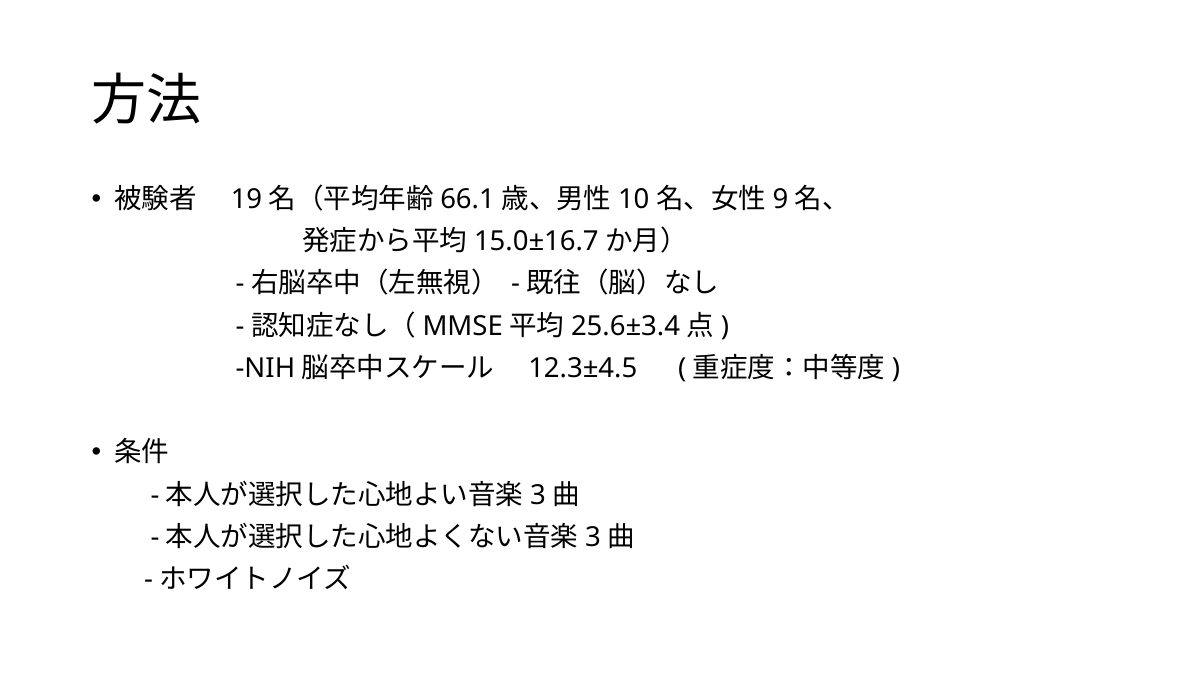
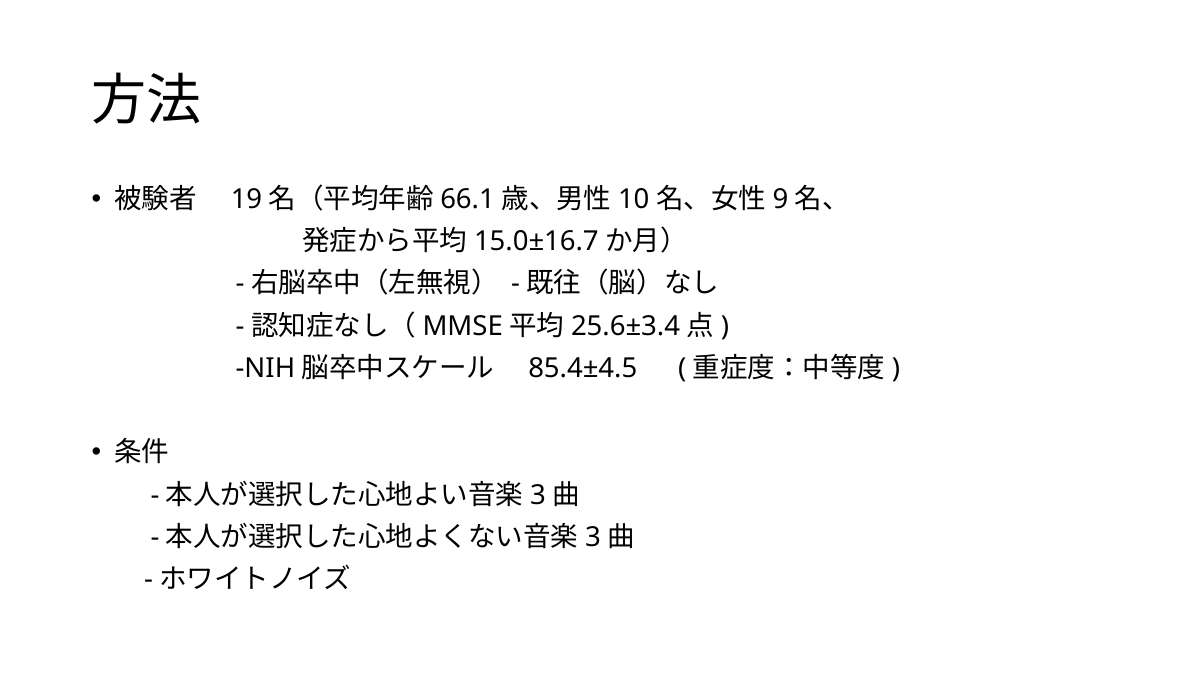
12.3±4.5: 12.3±4.5 -> 85.4±4.5
